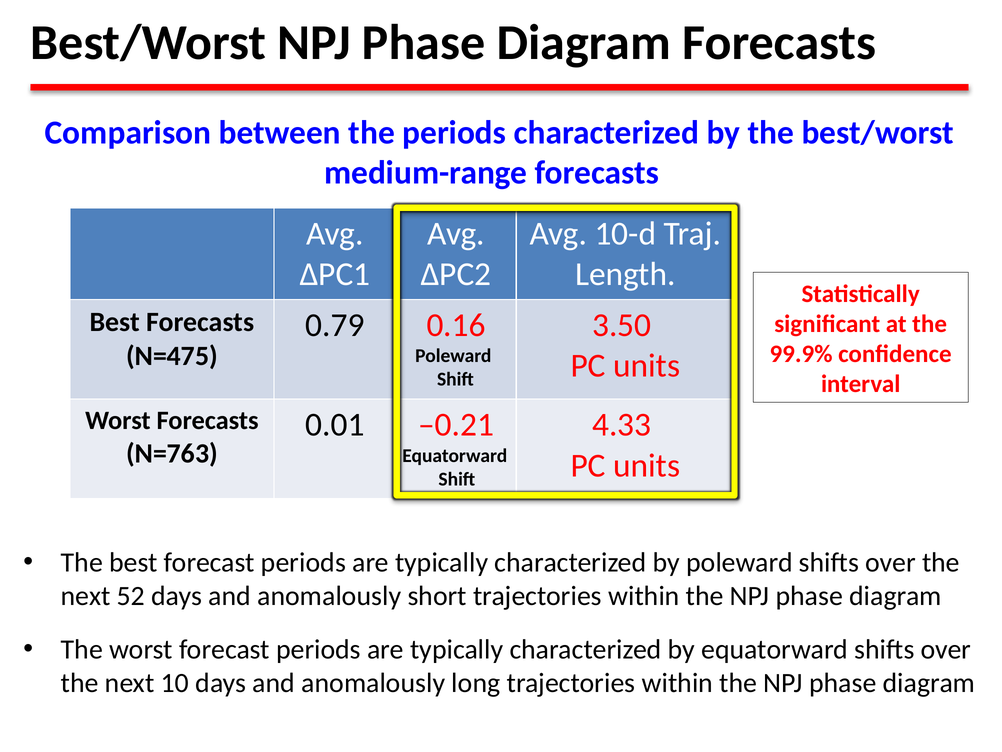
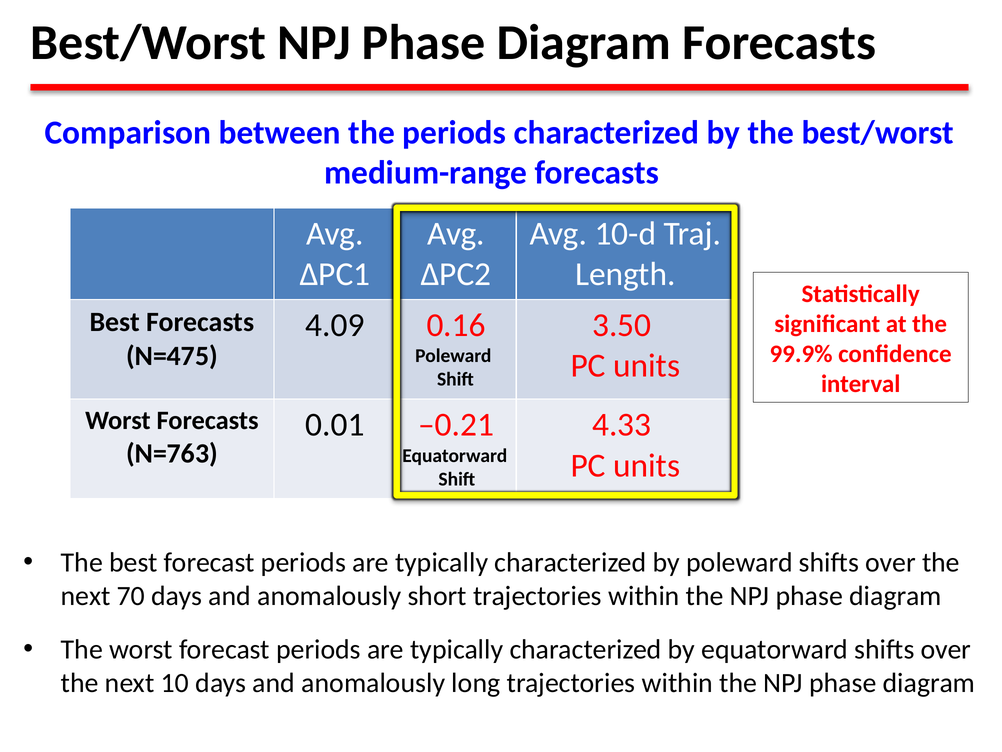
0.79: 0.79 -> 4.09
52: 52 -> 70
